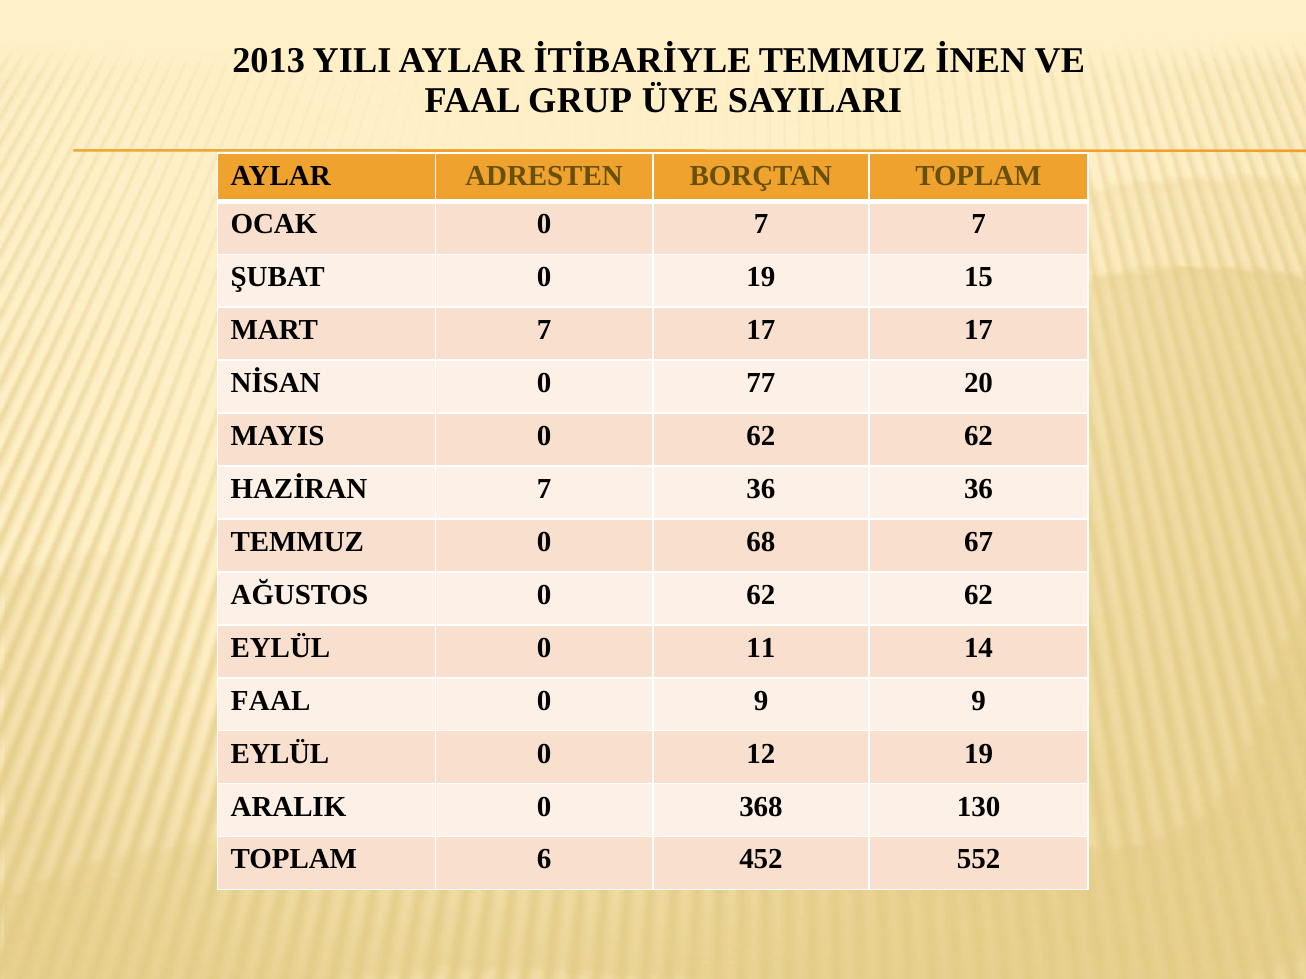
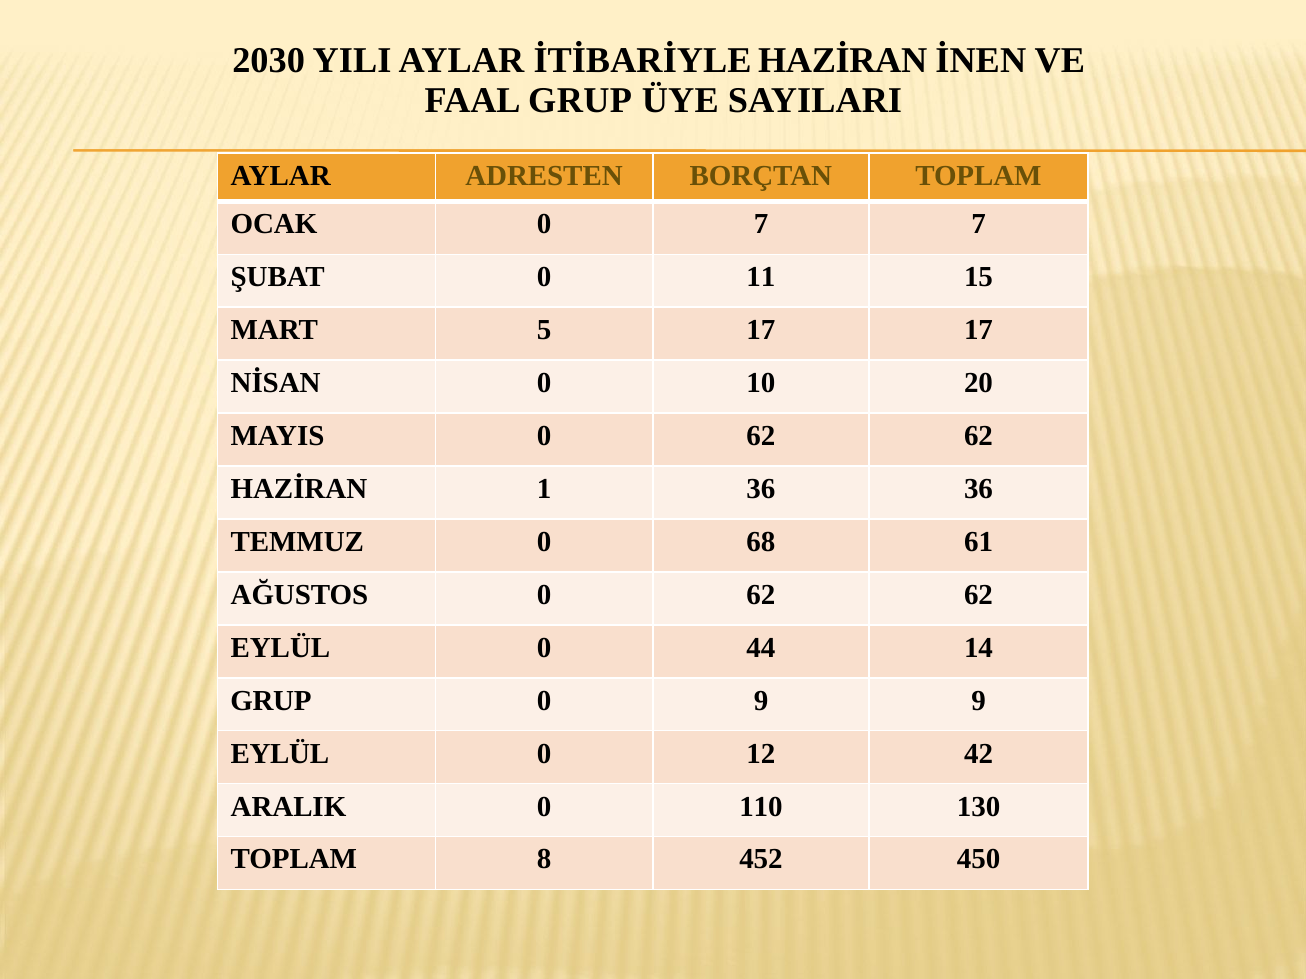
2013: 2013 -> 2030
İTİBARİYLE TEMMUZ: TEMMUZ -> HAZİRAN
0 19: 19 -> 11
MART 7: 7 -> 5
77: 77 -> 10
HAZİRAN 7: 7 -> 1
67: 67 -> 61
11: 11 -> 44
FAAL at (271, 701): FAAL -> GRUP
12 19: 19 -> 42
368: 368 -> 110
6: 6 -> 8
552: 552 -> 450
